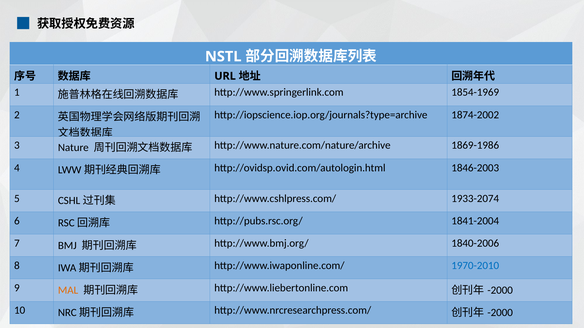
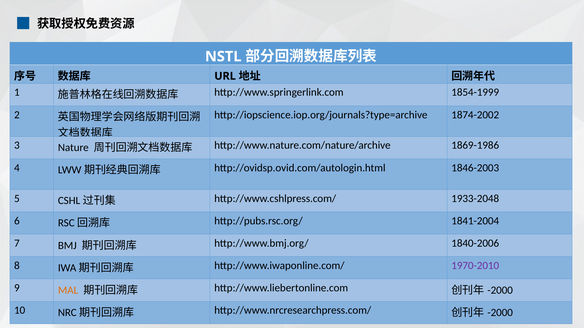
1854-1969: 1854-1969 -> 1854-1999
1933-2074: 1933-2074 -> 1933-2048
1970-2010 colour: blue -> purple
